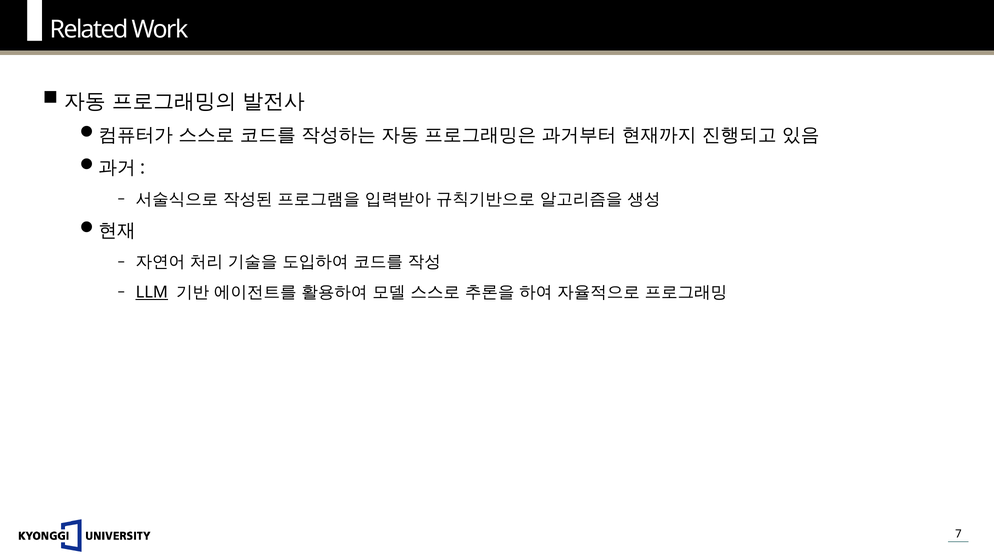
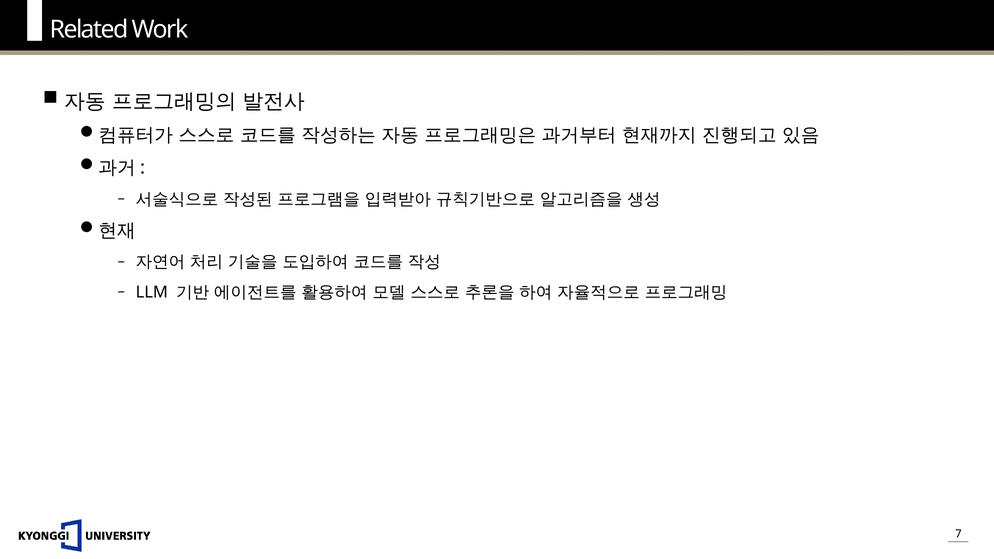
LLM underline: present -> none
